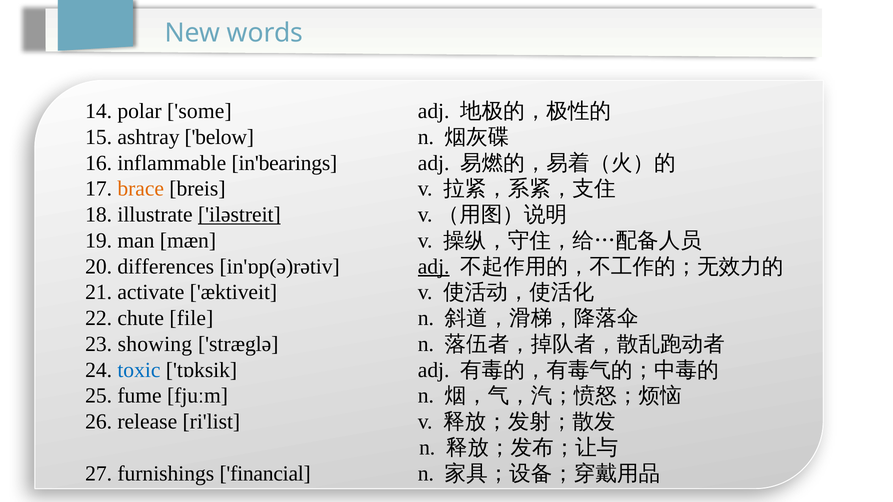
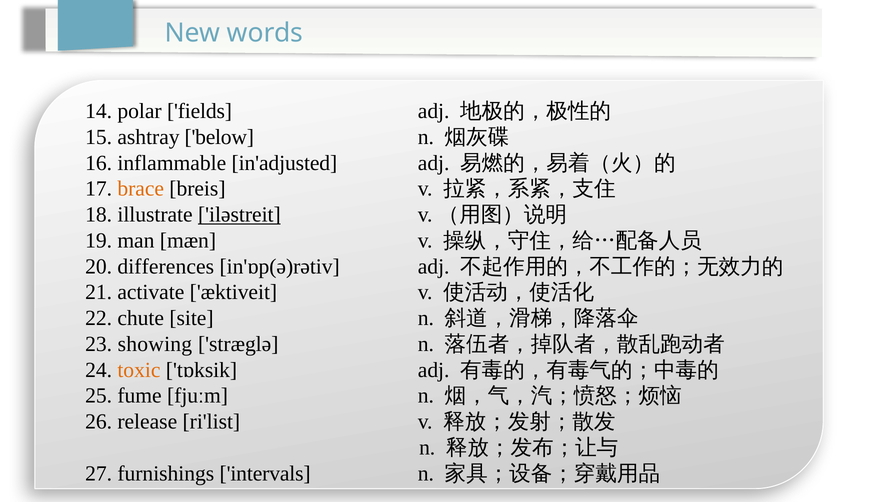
some: some -> fields
in'bearings: in'bearings -> in'adjusted
adj at (434, 267) underline: present -> none
file: file -> site
toxic colour: blue -> orange
financial: financial -> intervals
